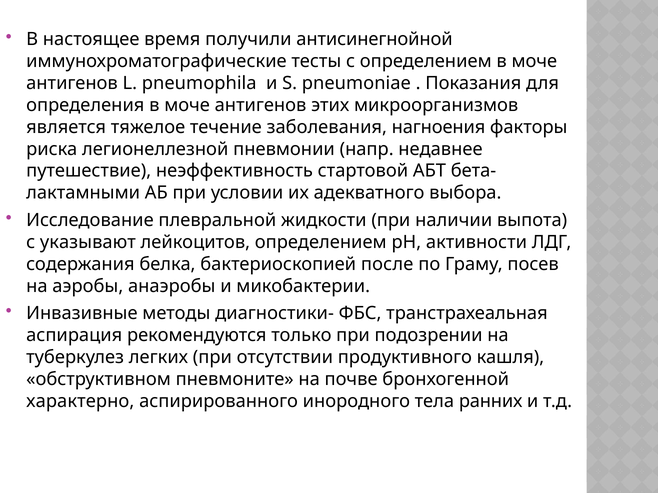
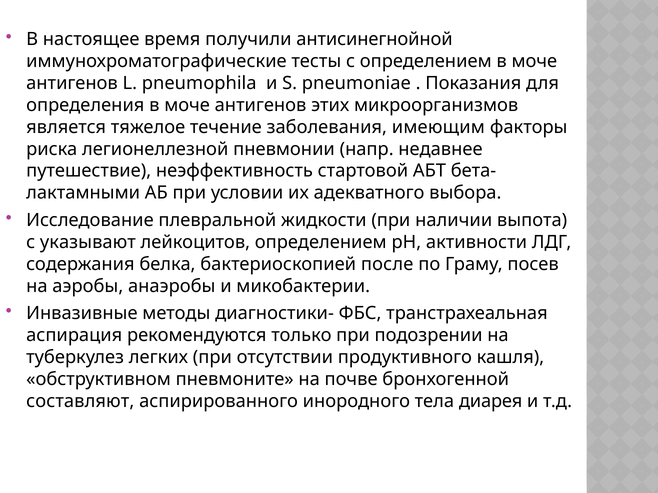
нагноения: нагноения -> имеющим
характерно: характерно -> составляют
ранних: ранних -> диарея
